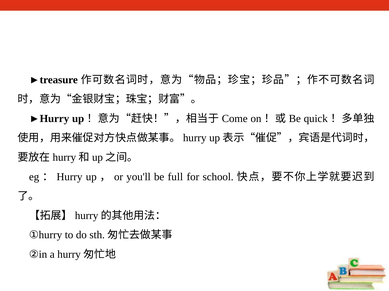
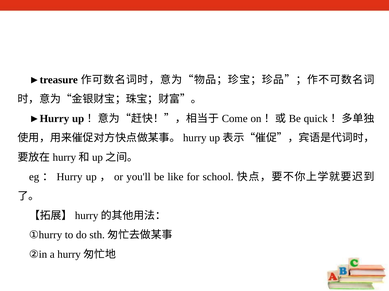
full: full -> like
